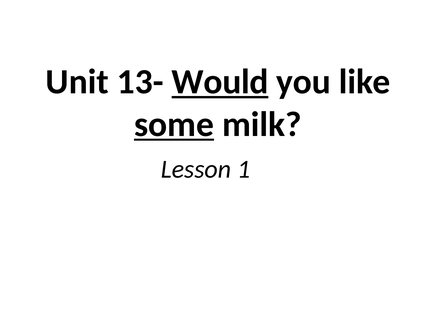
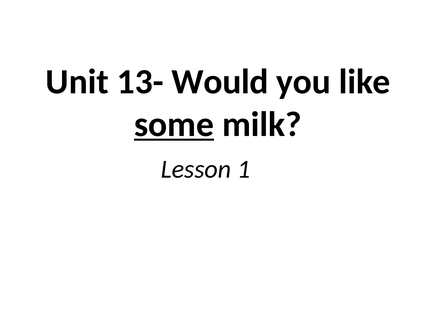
Would underline: present -> none
